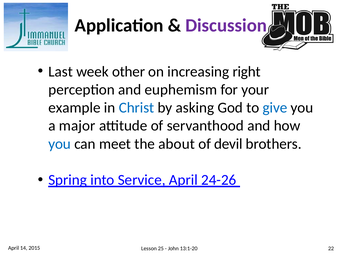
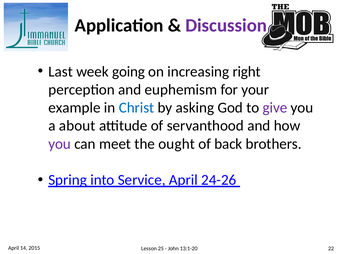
other: other -> going
give colour: blue -> purple
major: major -> about
you at (60, 144) colour: blue -> purple
about: about -> ought
devil: devil -> back
